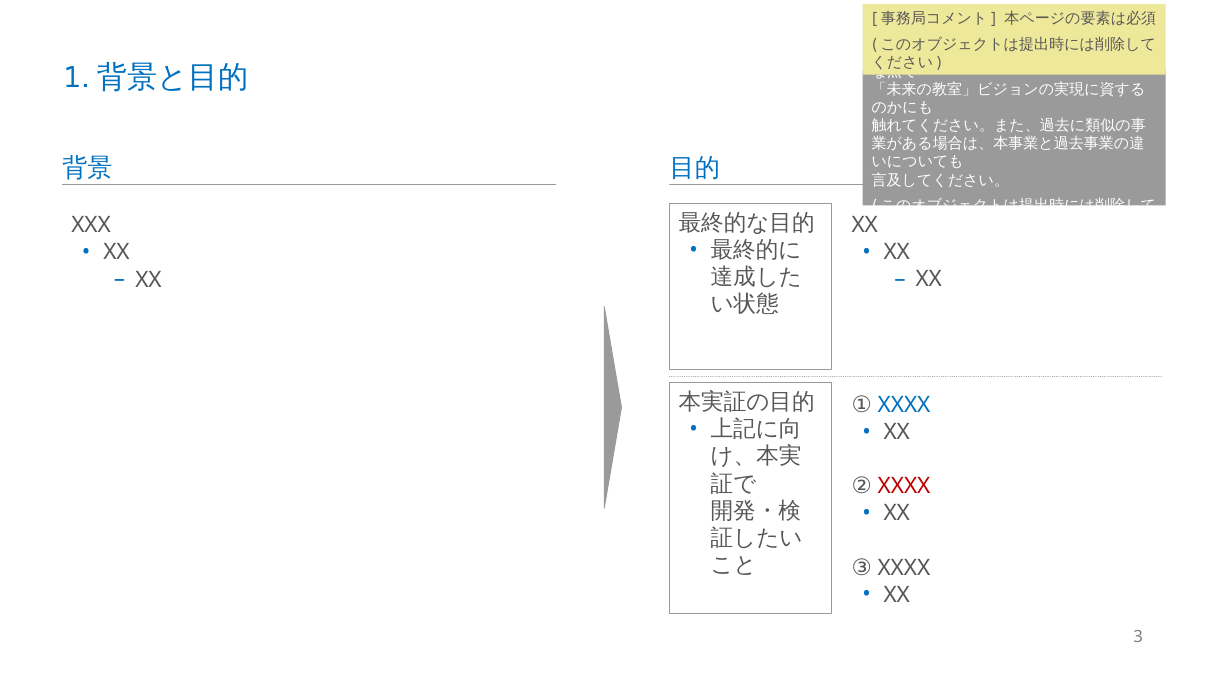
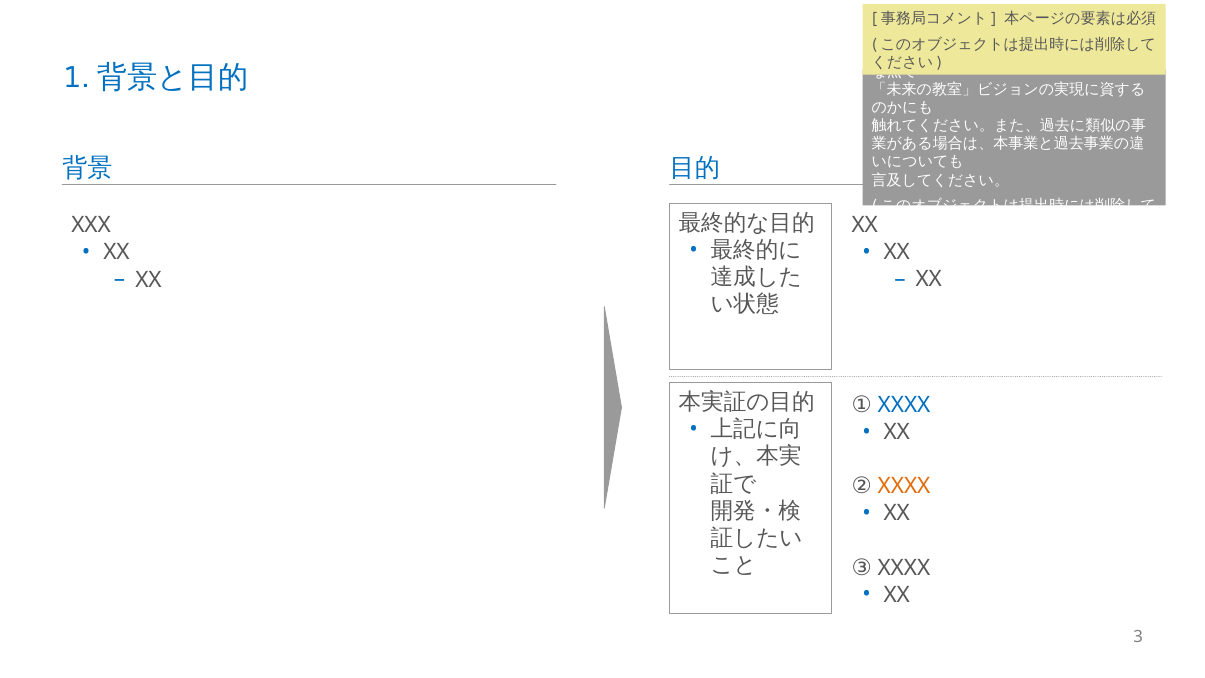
XXXX at (904, 486) colour: red -> orange
